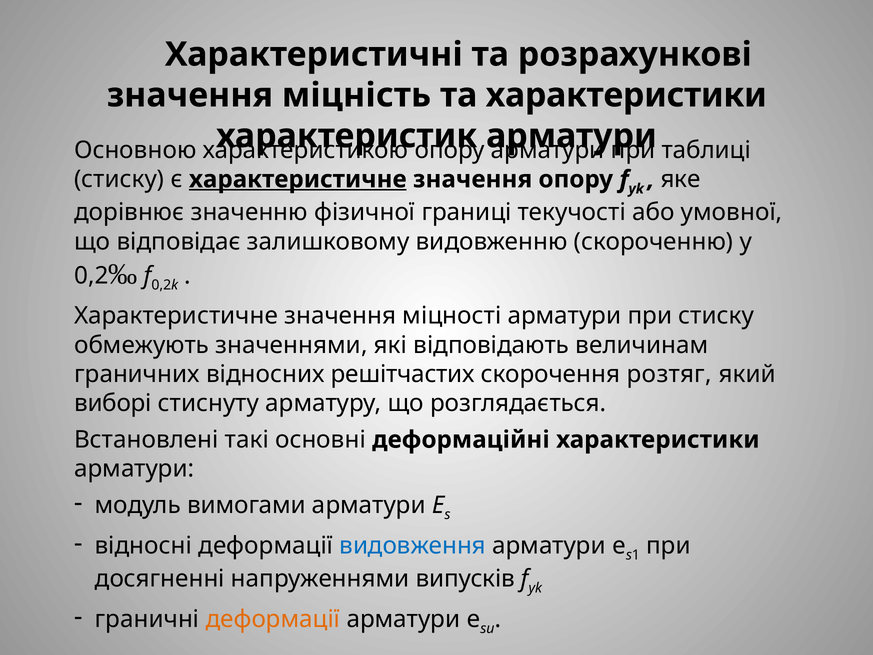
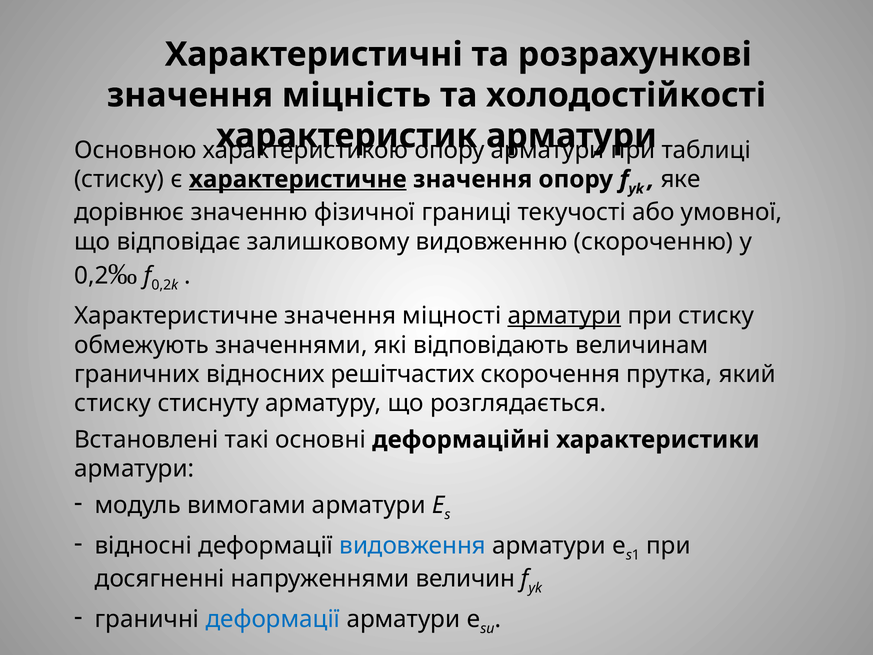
та характеристики: характеристики -> холодостійкості
арматури at (564, 316) underline: none -> present
розтяг: розтяг -> прутка
виборі at (113, 403): виборі -> стиску
випусків: випусків -> величин
деформації at (273, 619) colour: orange -> blue
